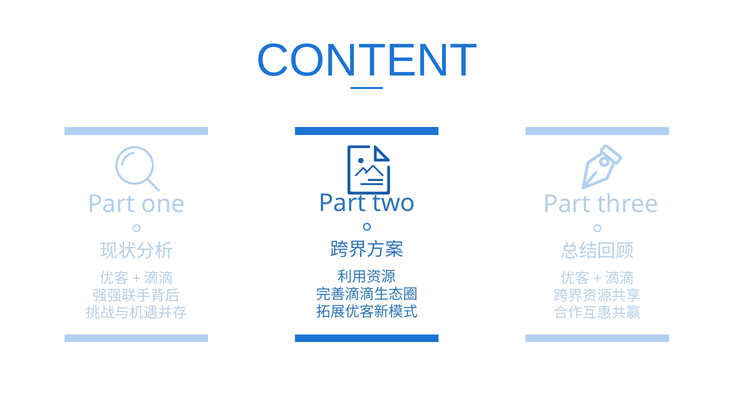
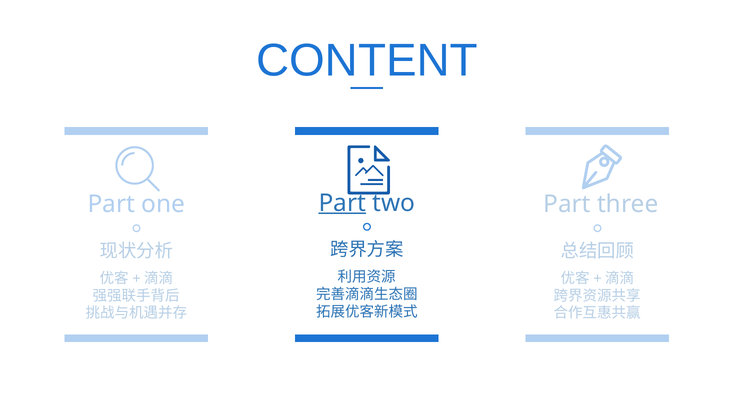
Part at (342, 203) underline: none -> present
